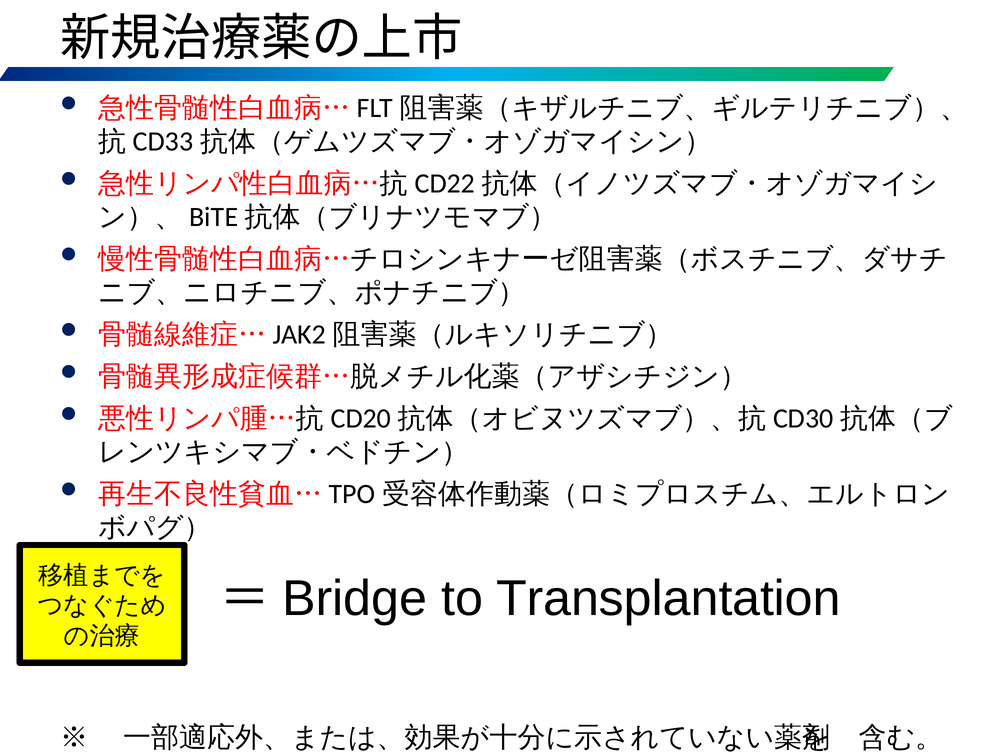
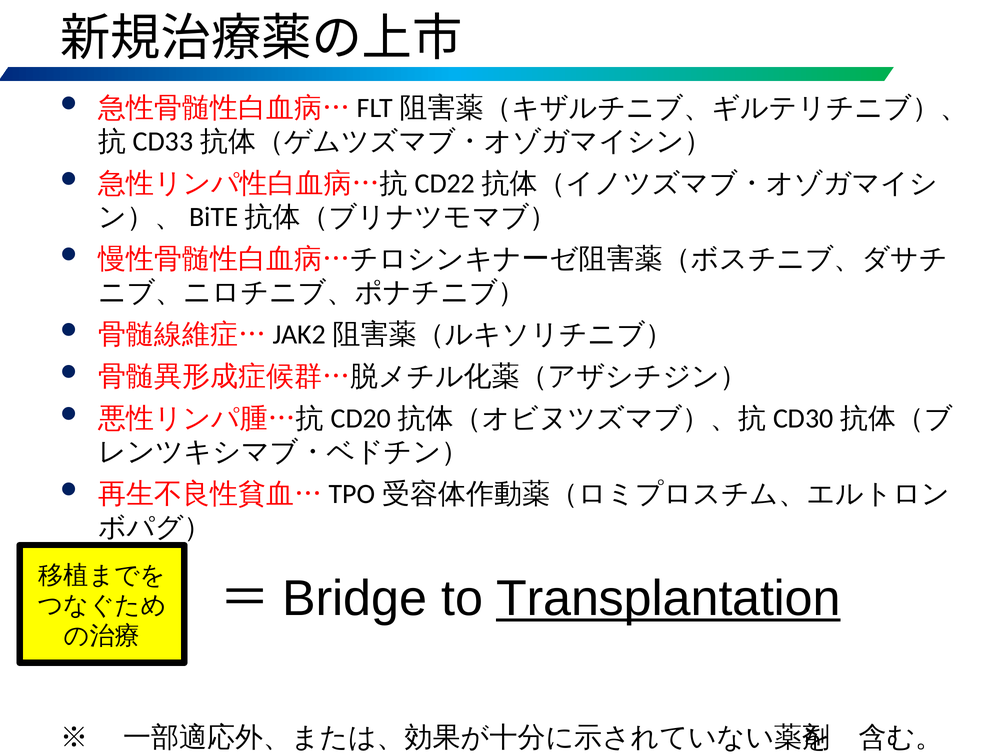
Transplantation underline: none -> present
